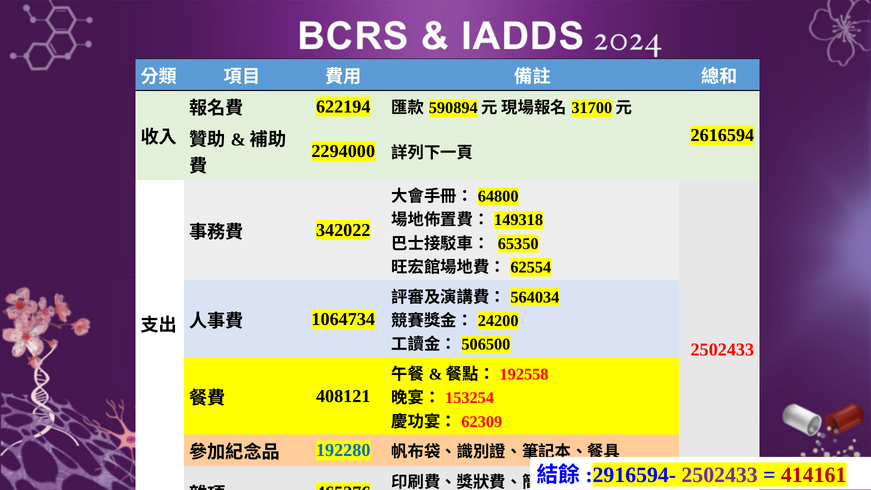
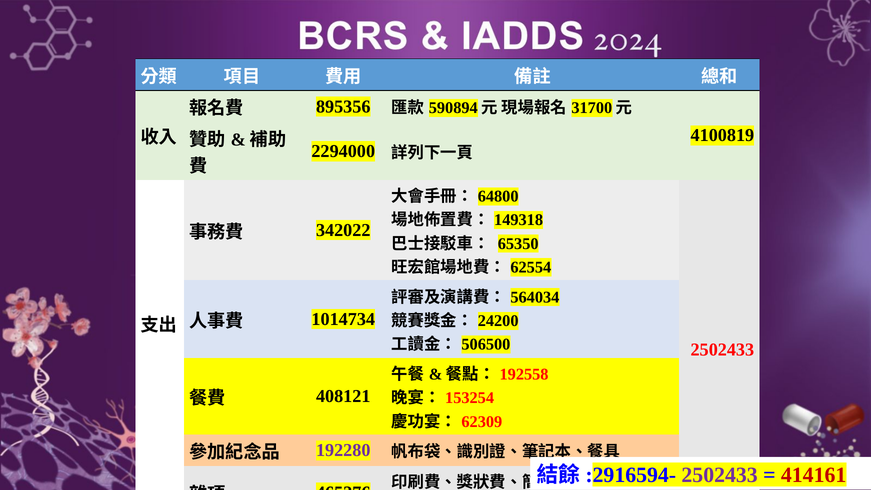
622194: 622194 -> 895356
2616594: 2616594 -> 4100819
1064734: 1064734 -> 1014734
192280 colour: blue -> purple
